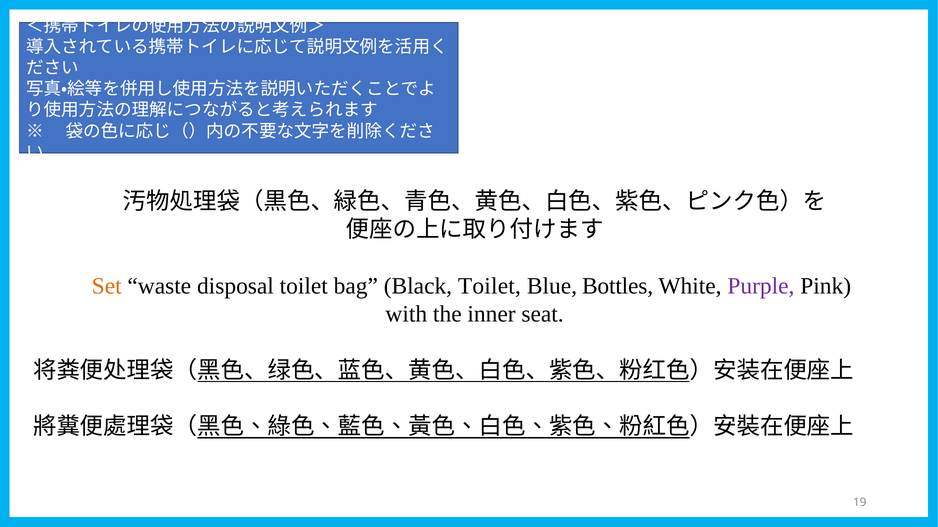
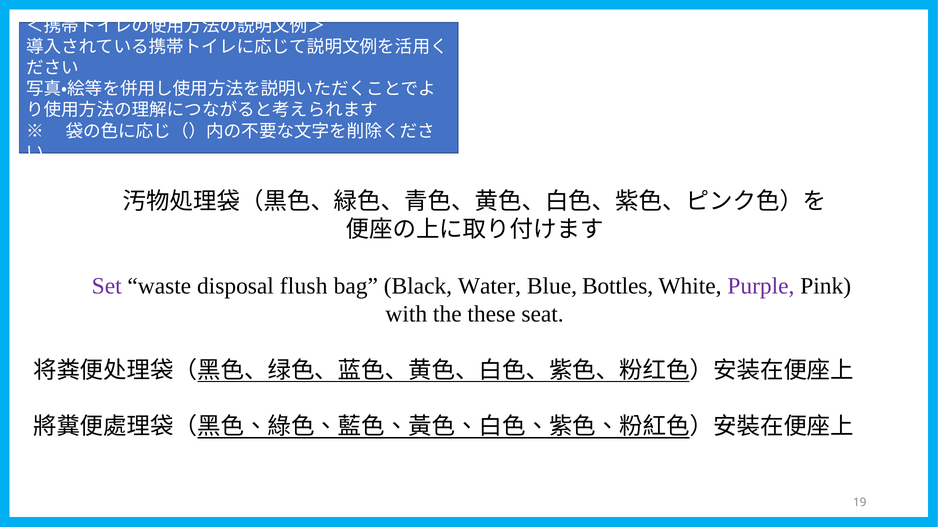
Set colour: orange -> purple
disposal toilet: toilet -> flush
Black Toilet: Toilet -> Water
inner: inner -> these
